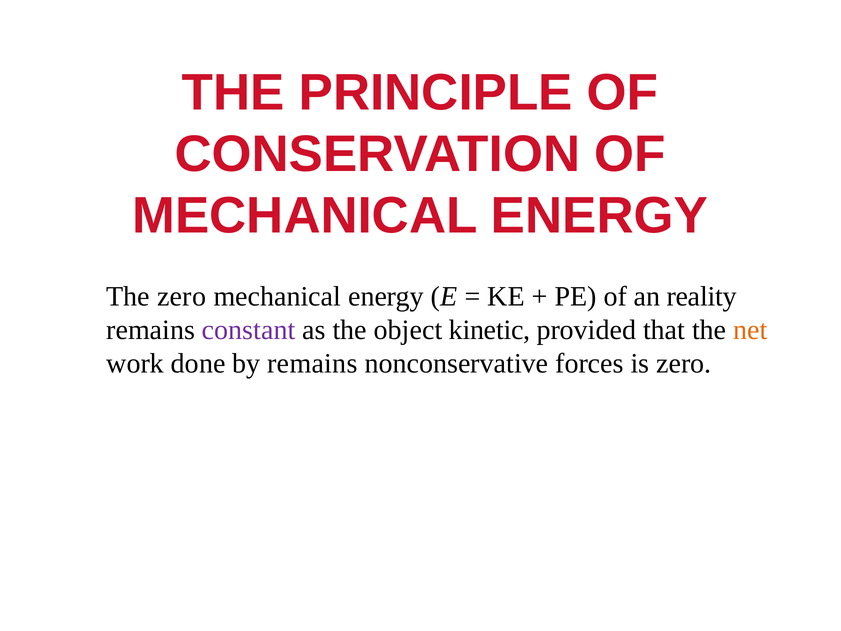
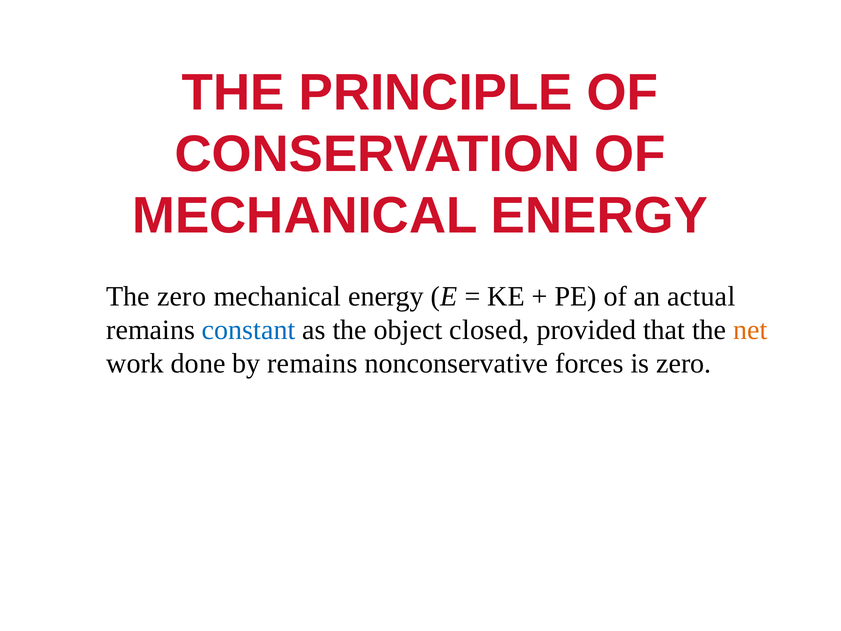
reality: reality -> actual
constant colour: purple -> blue
kinetic: kinetic -> closed
